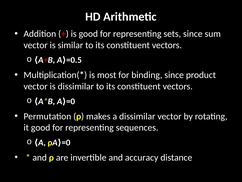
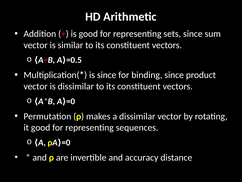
is most: most -> since
